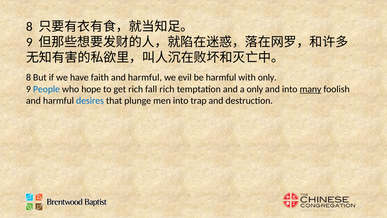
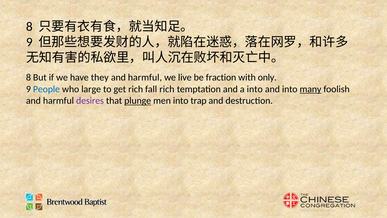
faith: faith -> they
evil: evil -> live
be harmful: harmful -> fraction
hope: hope -> large
a only: only -> into
desires colour: blue -> purple
plunge underline: none -> present
